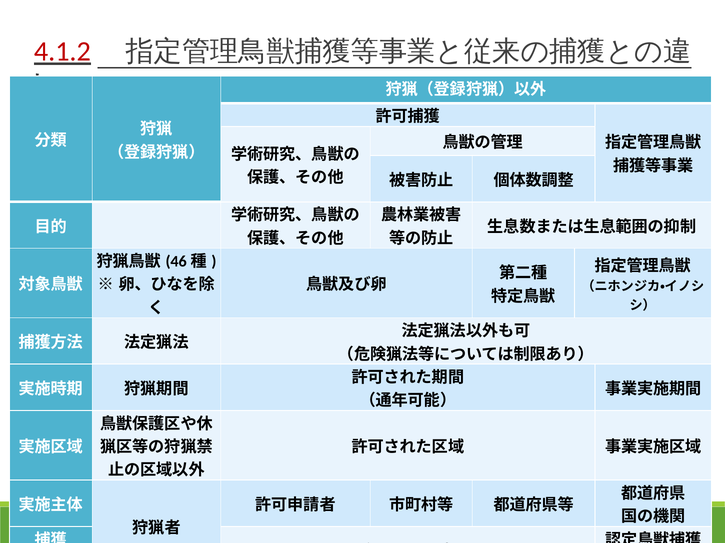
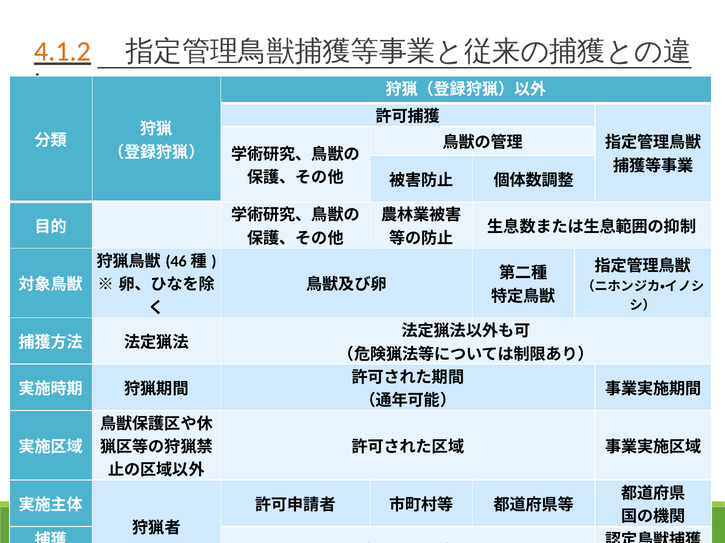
4.1.2 colour: red -> orange
